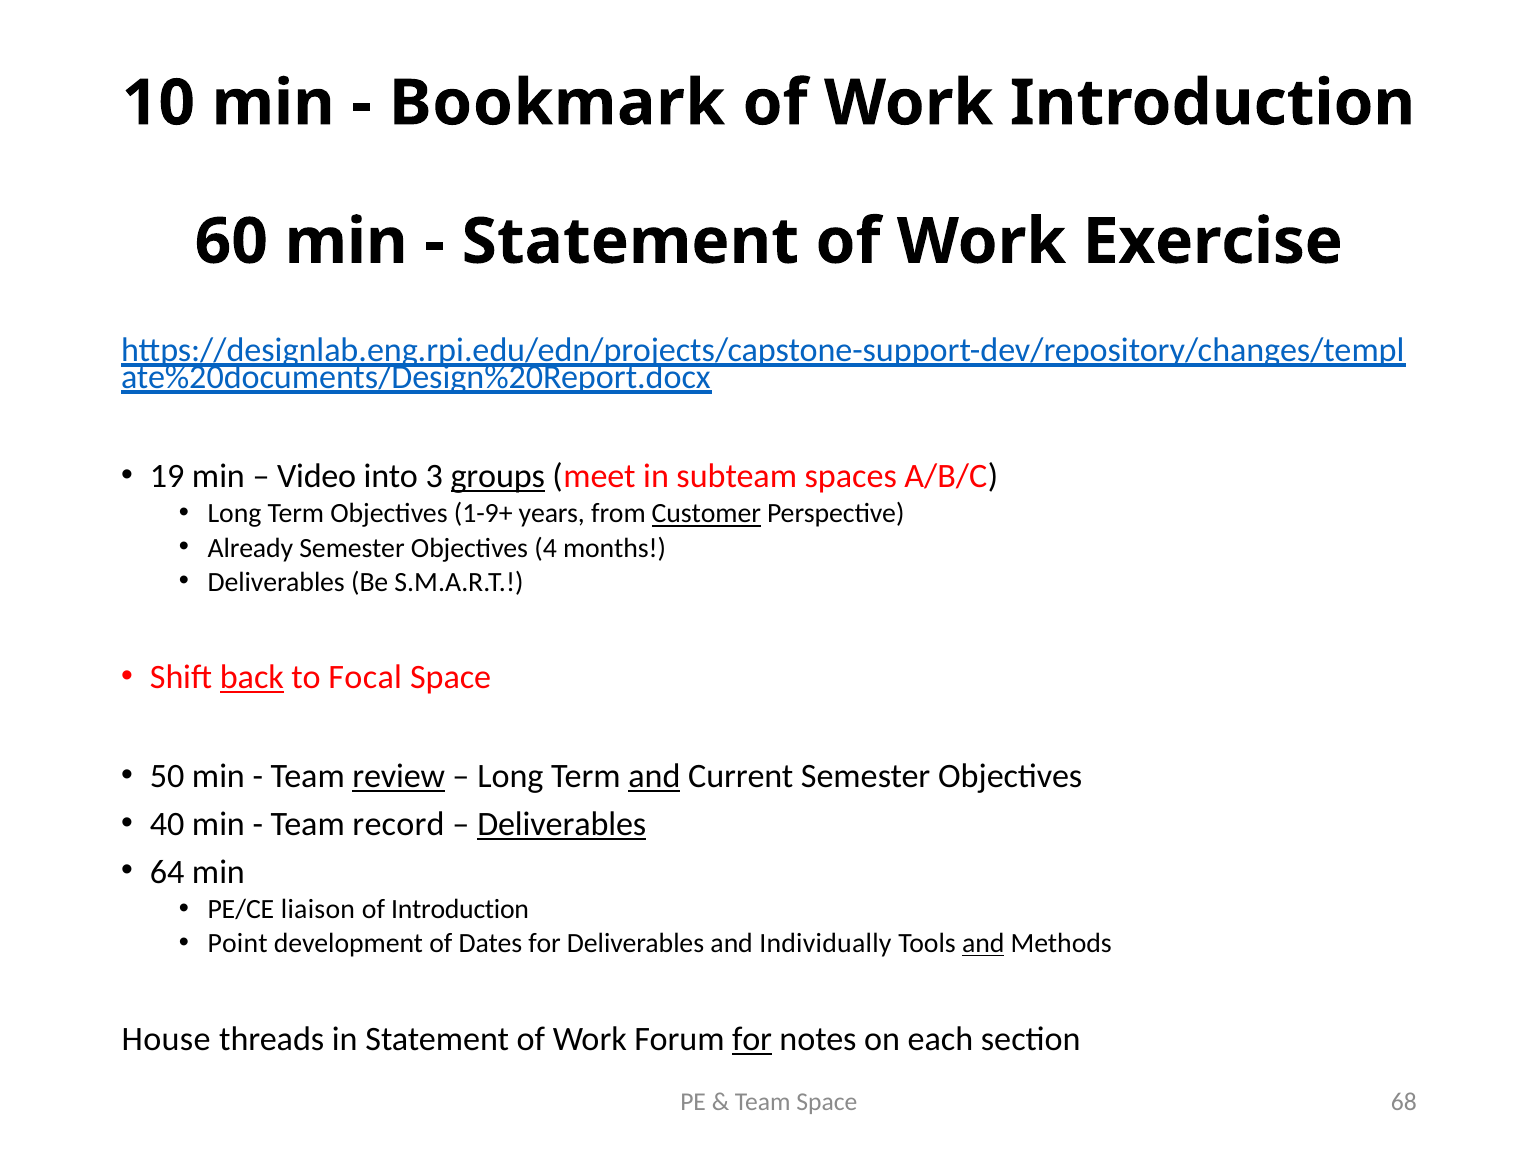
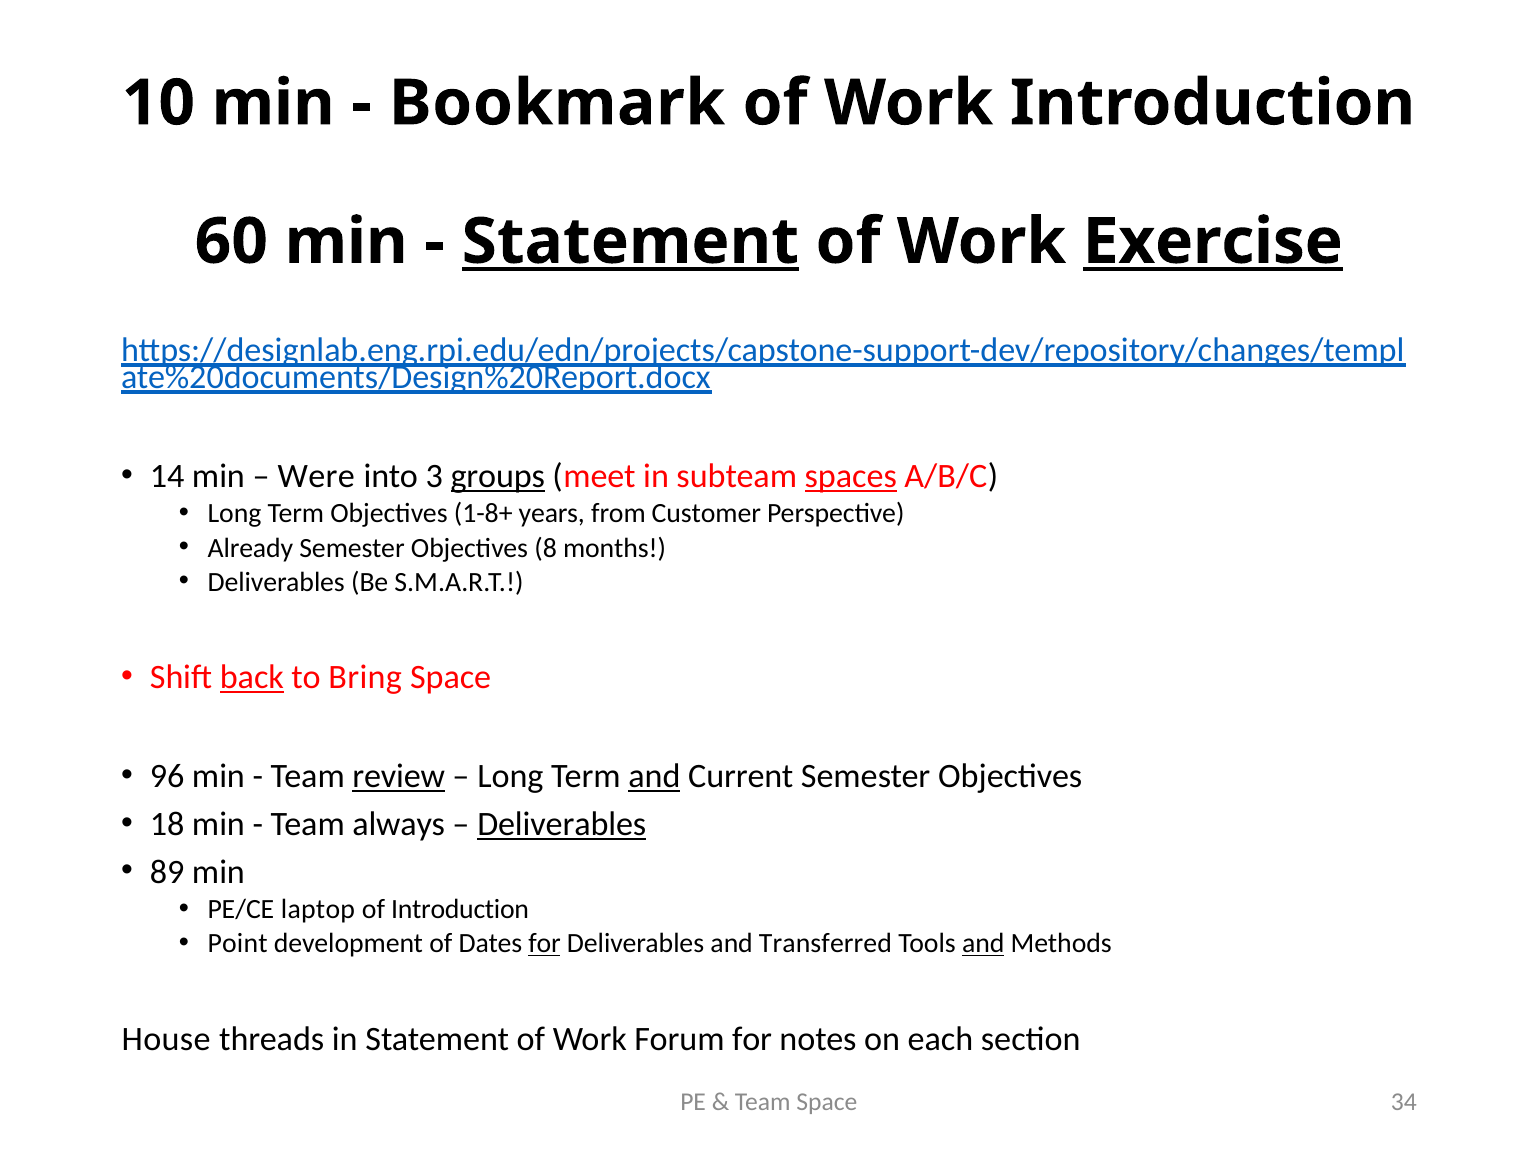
Statement at (630, 242) underline: none -> present
Exercise underline: none -> present
19: 19 -> 14
Video: Video -> Were
spaces underline: none -> present
1-9+: 1-9+ -> 1-8+
Customer underline: present -> none
4: 4 -> 8
Focal: Focal -> Bring
50: 50 -> 96
40: 40 -> 18
record: record -> always
64: 64 -> 89
liaison: liaison -> laptop
for at (545, 943) underline: none -> present
Individually: Individually -> Transferred
for at (752, 1039) underline: present -> none
68: 68 -> 34
